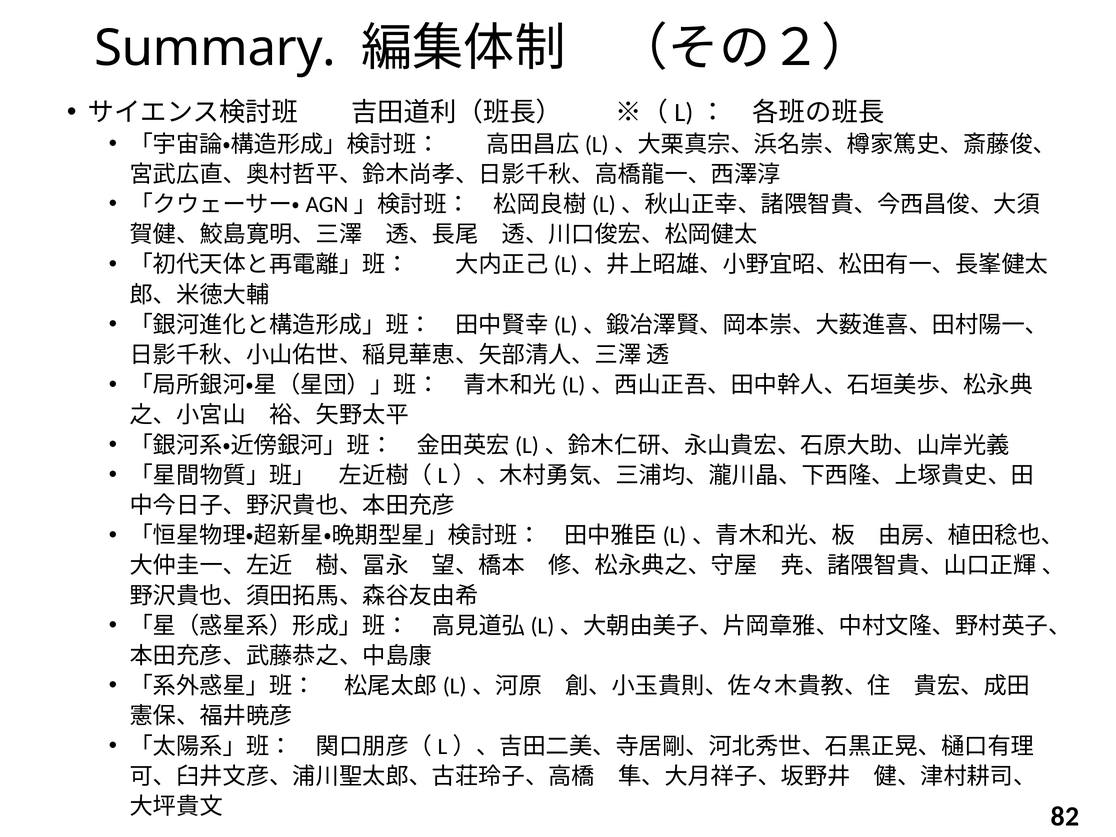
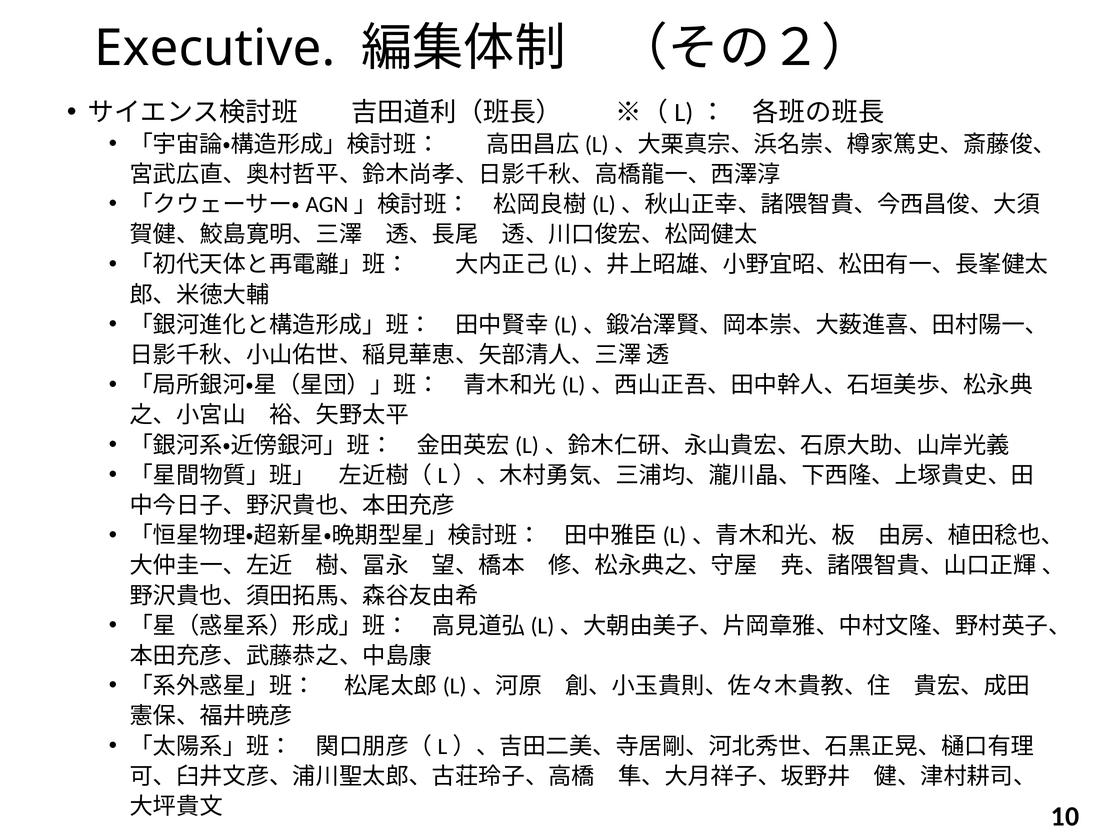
Summary: Summary -> Executive
82: 82 -> 10
